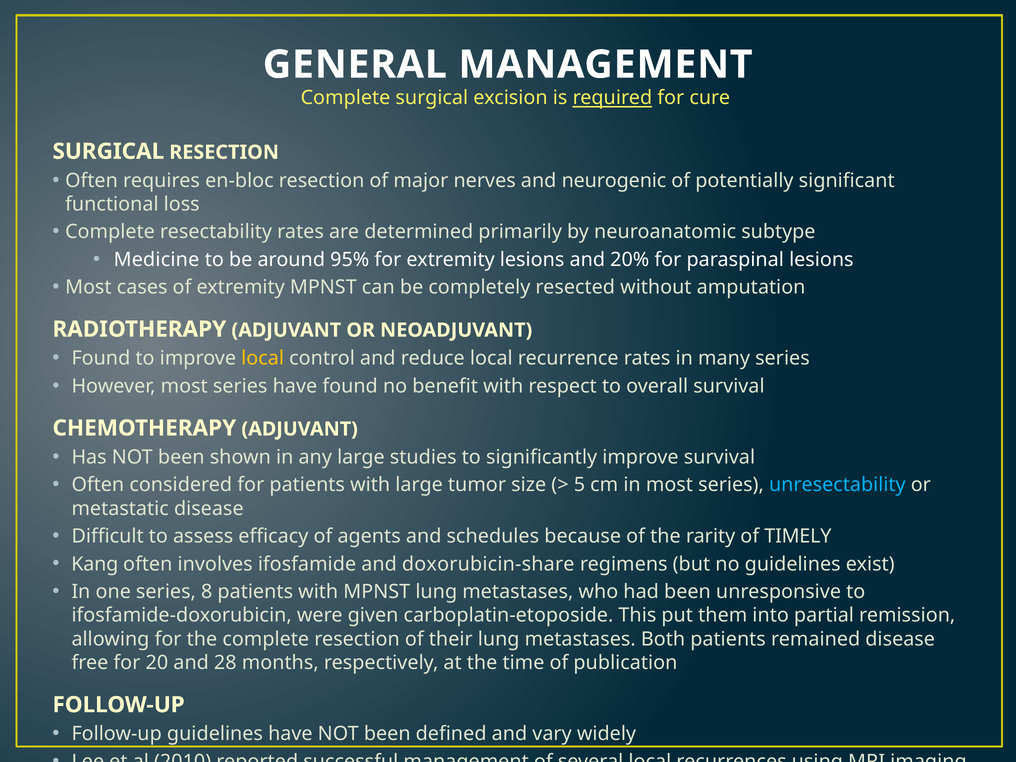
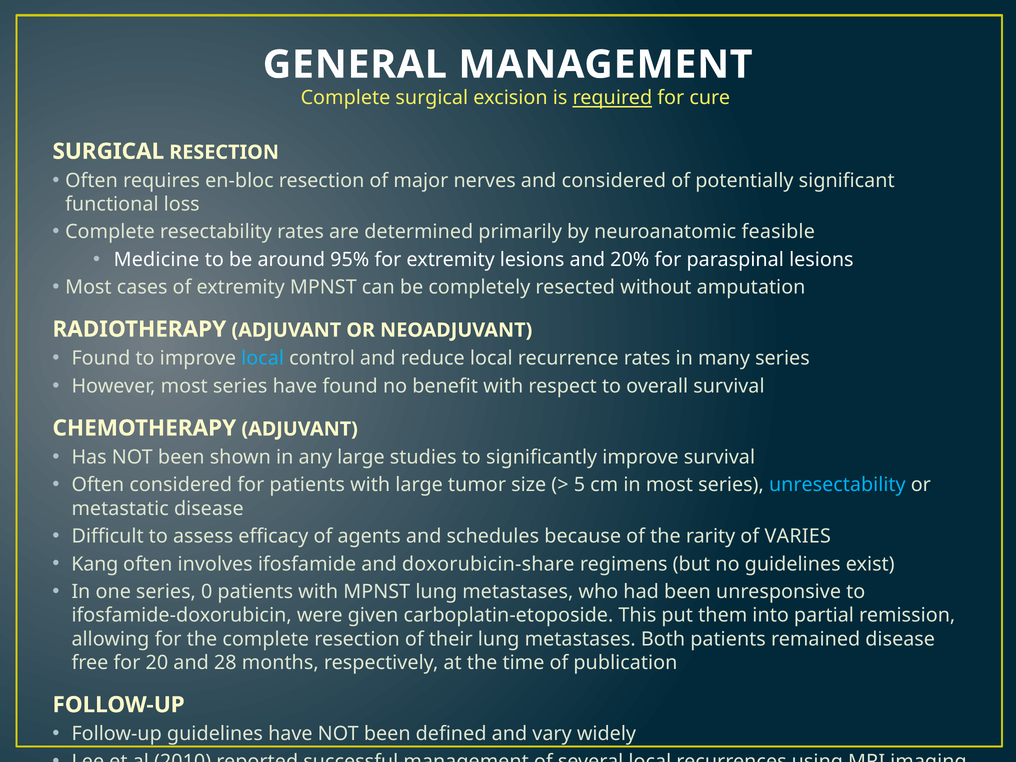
and neurogenic: neurogenic -> considered
subtype: subtype -> feasible
local at (263, 358) colour: yellow -> light blue
TIMELY: TIMELY -> VARIES
8: 8 -> 0
